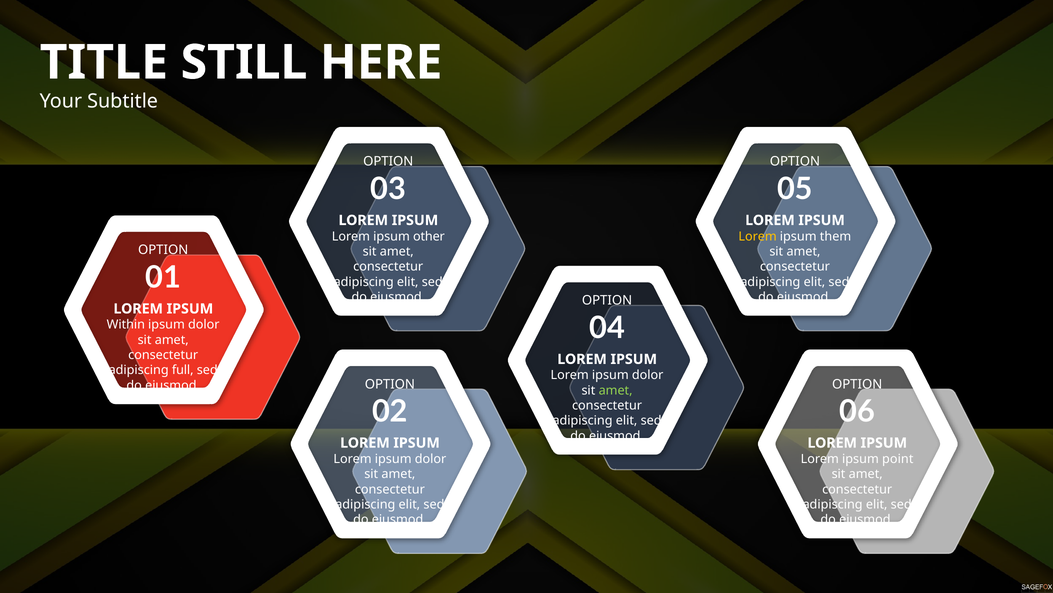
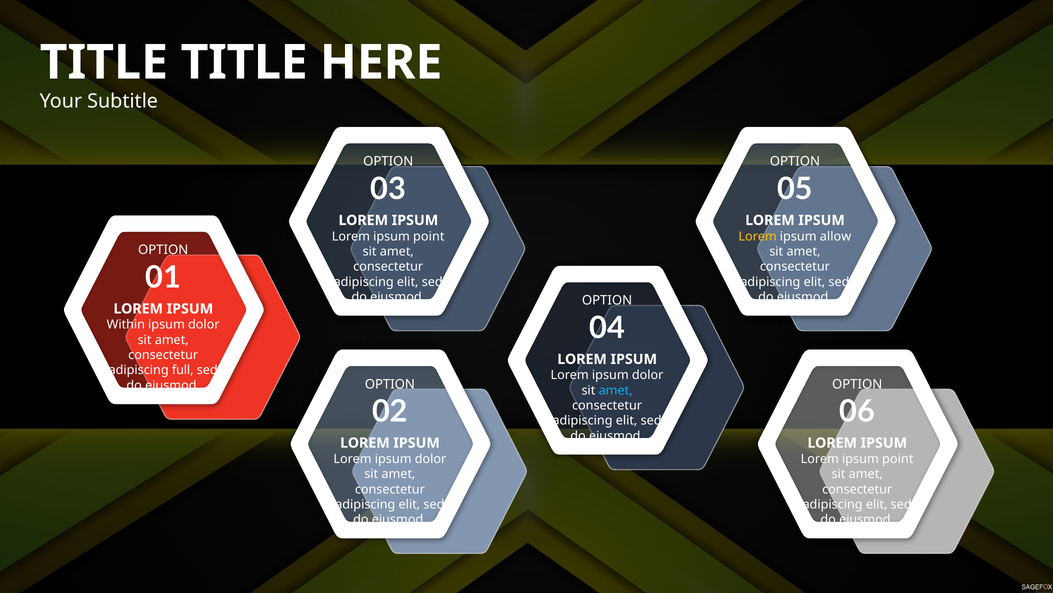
STILL at (244, 62): STILL -> TITLE
other at (429, 236): other -> point
them: them -> allow
amet at (616, 390) colour: light green -> light blue
